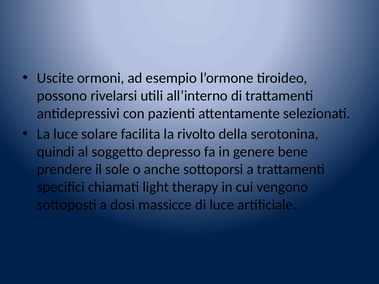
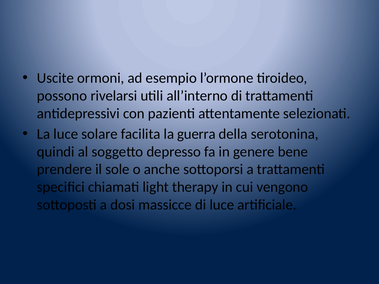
rivolto: rivolto -> guerra
